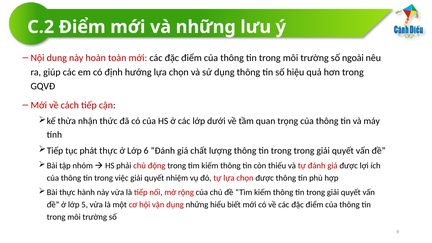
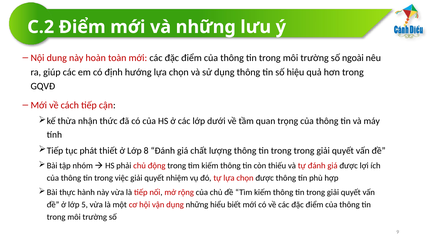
phát thực: thực -> thiết
6: 6 -> 8
